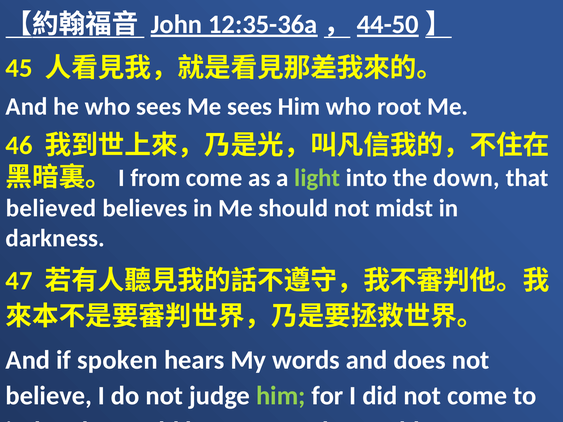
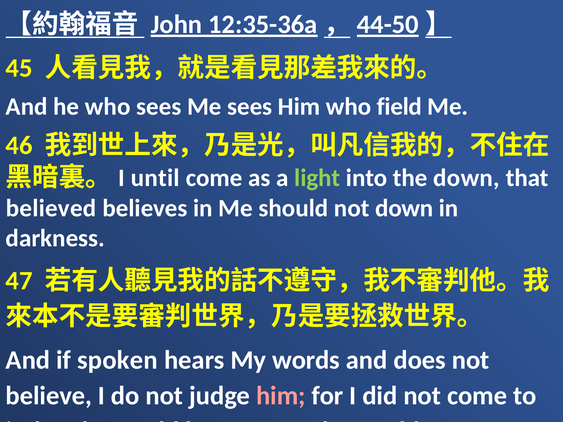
root: root -> field
from: from -> until
not midst: midst -> down
him at (281, 396) colour: light green -> pink
